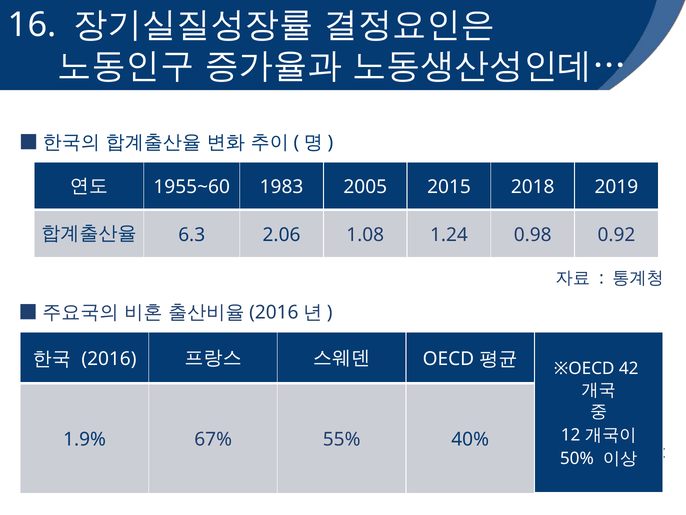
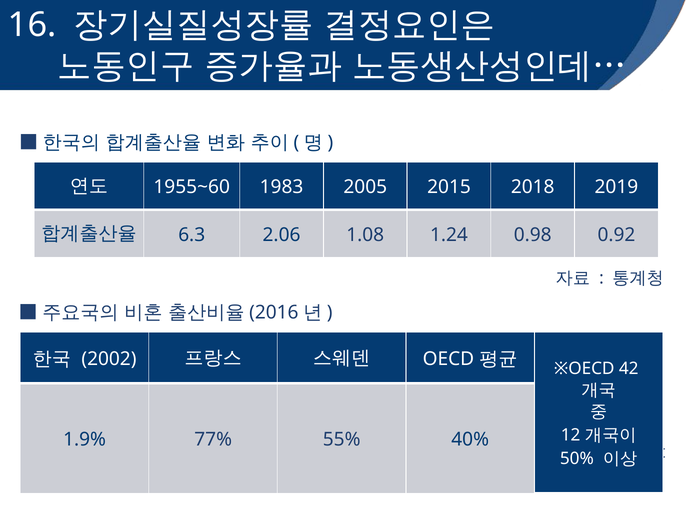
2016: 2016 -> 2002
67%: 67% -> 77%
